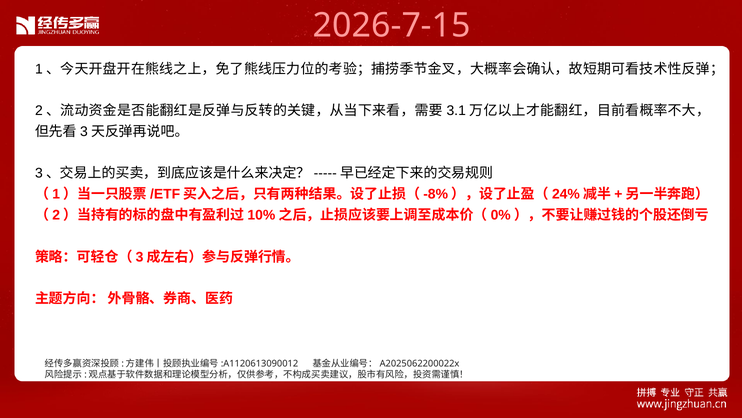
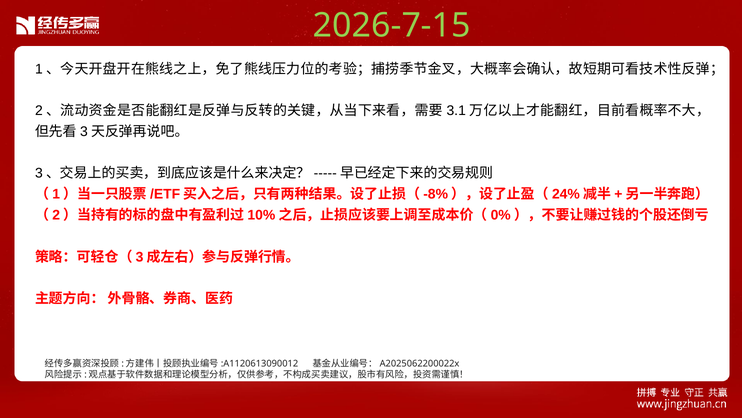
2026-7-15 colour: pink -> light green
